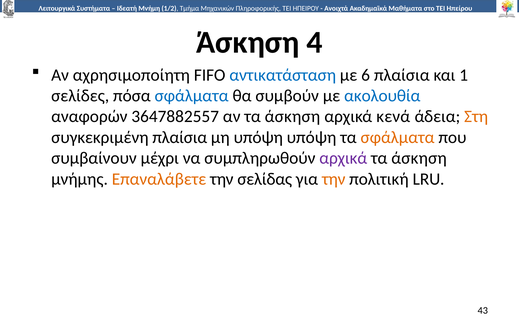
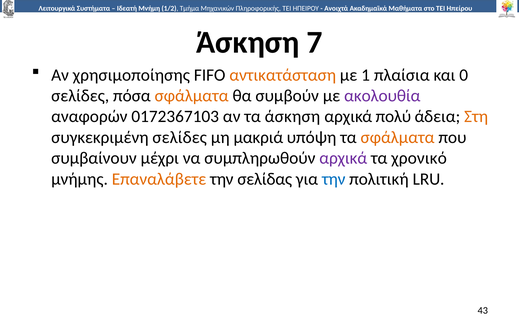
Άσκηση 4: 4 -> 7
αχρησιμοποίητη: αχρησιμοποίητη -> χρησιμοποίησης
αντικατάσταση colour: blue -> orange
6: 6 -> 1
1: 1 -> 0
σφάλματα at (192, 96) colour: blue -> orange
ακολουθία colour: blue -> purple
3647882557: 3647882557 -> 0172367103
κενά: κενά -> πολύ
συγκεκριμένη πλαίσια: πλαίσια -> σελίδες
μη υπόψη: υπόψη -> μακριά
άσκηση at (419, 158): άσκηση -> χρονικό
την at (334, 179) colour: orange -> blue
